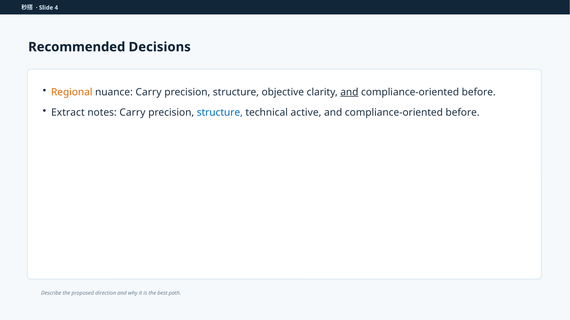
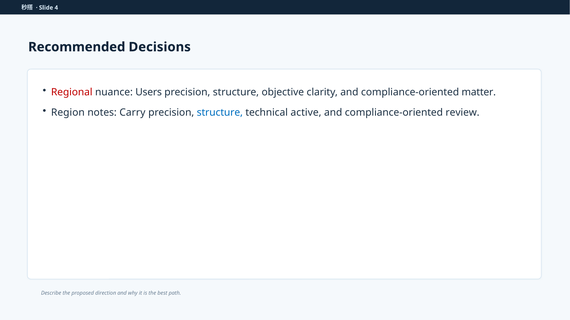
Regional colour: orange -> red
nuance Carry: Carry -> Users
and at (349, 92) underline: present -> none
before at (479, 92): before -> matter
Extract: Extract -> Region
before at (463, 113): before -> review
